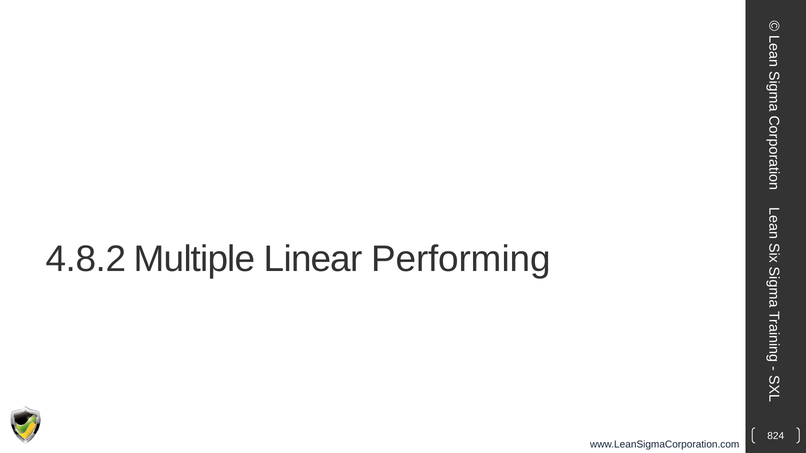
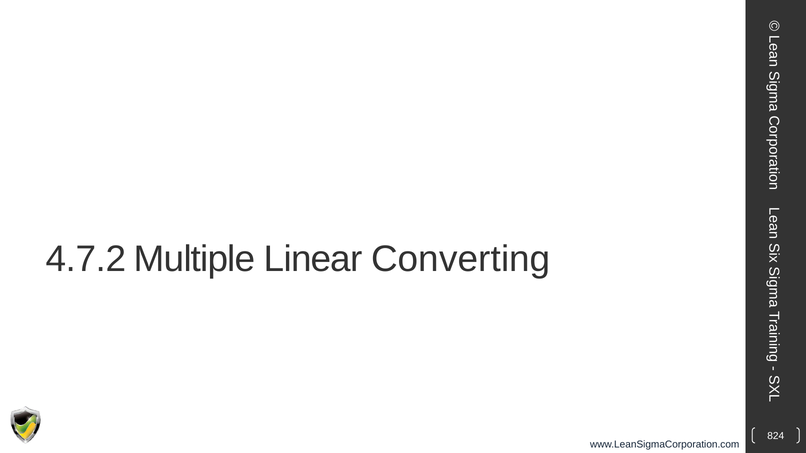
4.8.2: 4.8.2 -> 4.7.2
Performing: Performing -> Converting
